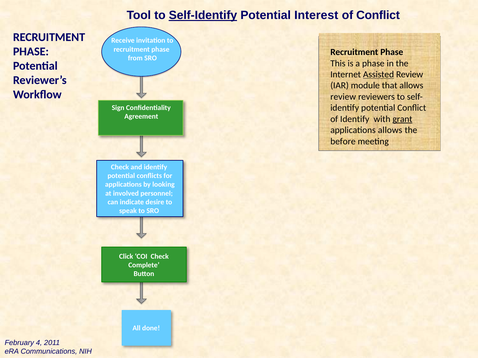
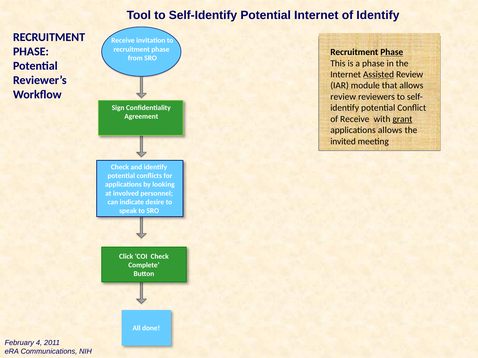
Self-Identify underline: present -> none
Potential Interest: Interest -> Internet
of Conflict: Conflict -> Identify
Phase at (392, 52) underline: none -> present
of Identify: Identify -> Receive
before: before -> invited
